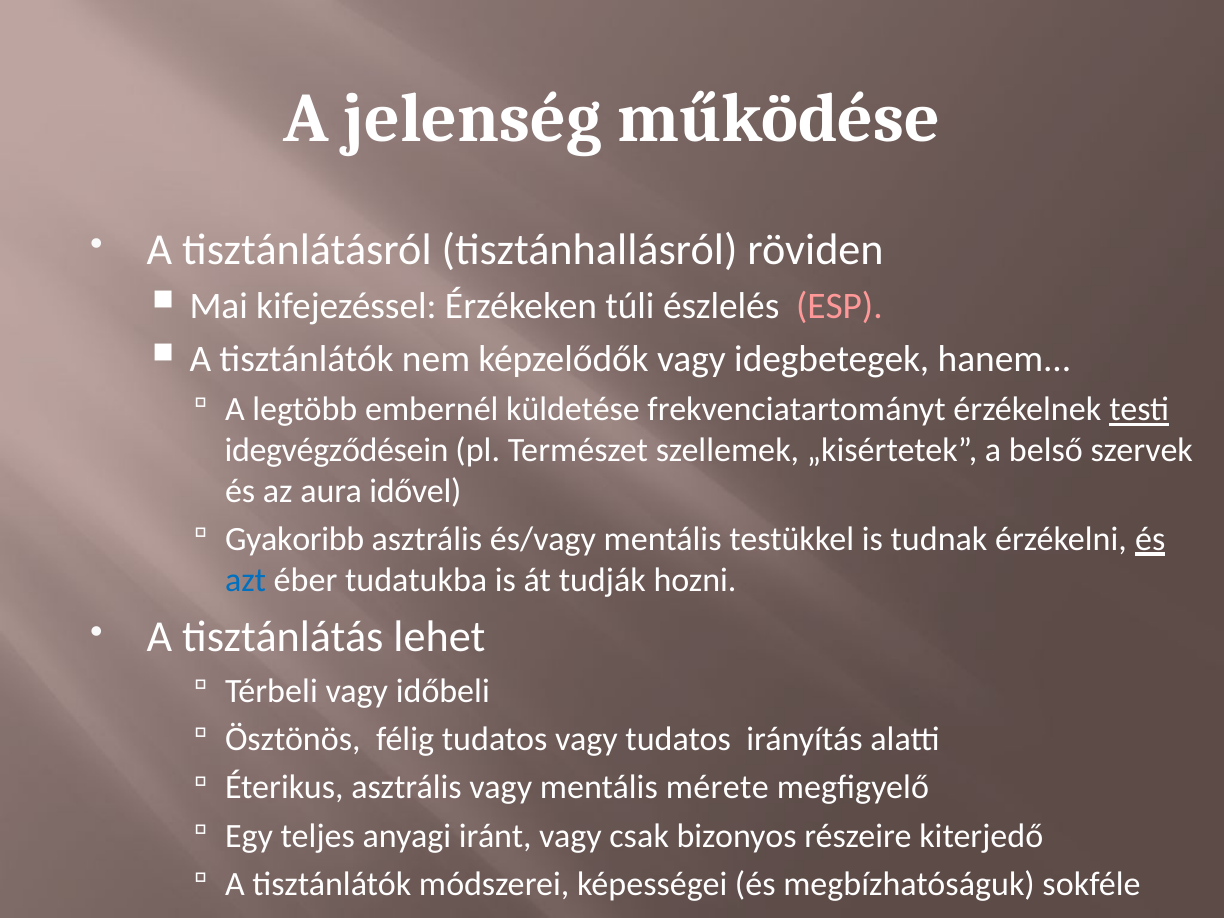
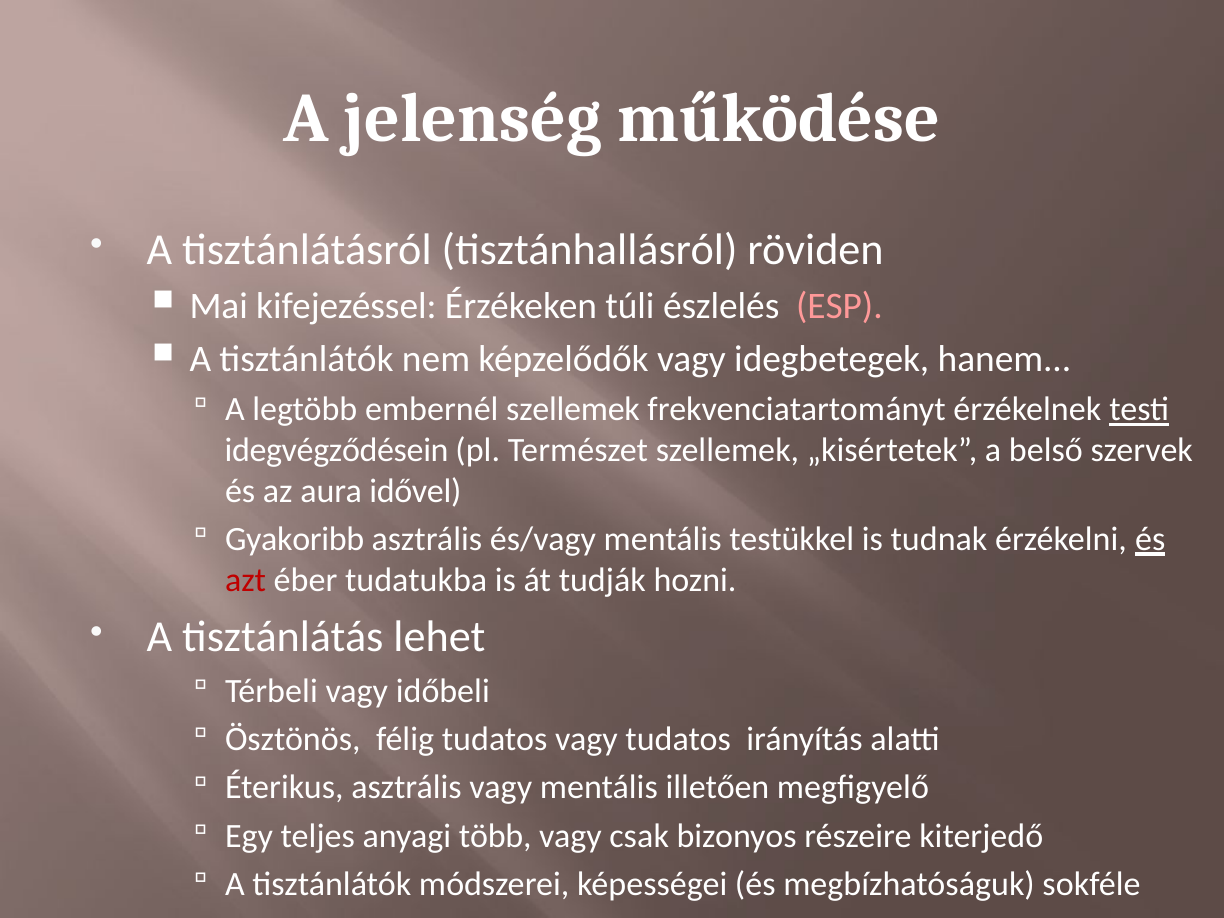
embernél küldetése: küldetése -> szellemek
azt colour: blue -> red
mérete: mérete -> illetően
iránt: iránt -> több
